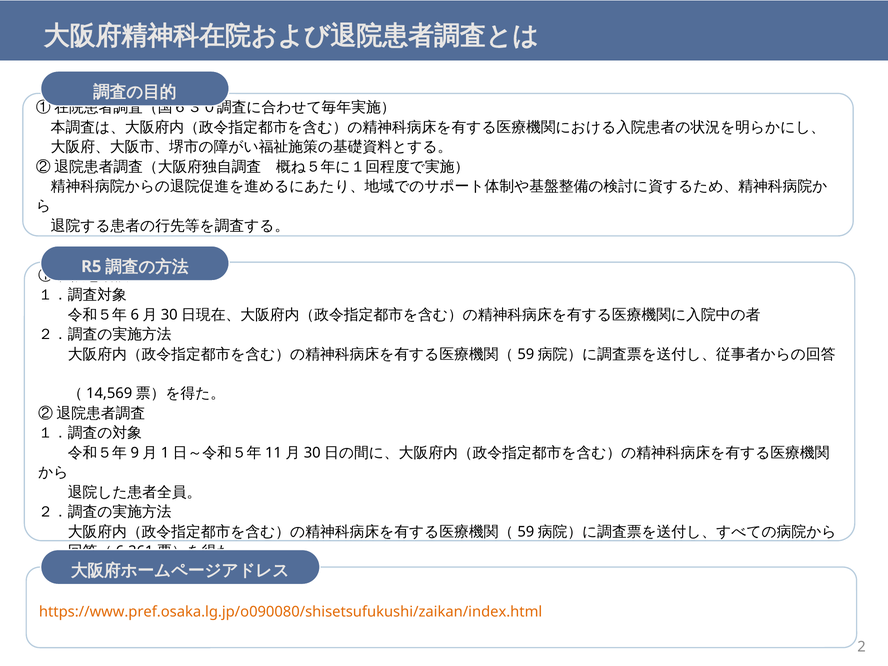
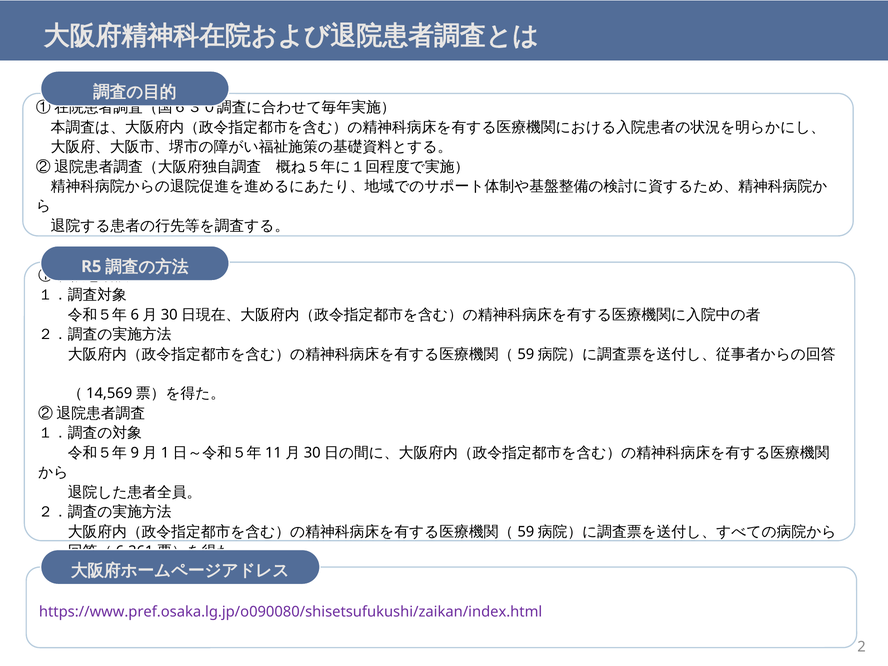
https://www.pref.osaka.lg.jp/o090080/shisetsufukushi/zaikan/index.html colour: orange -> purple
